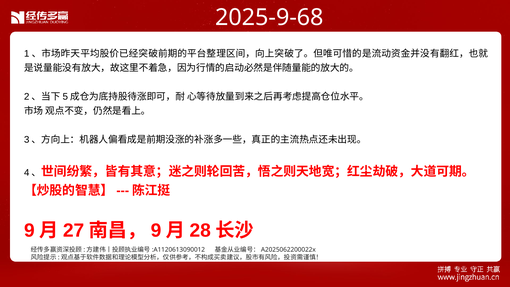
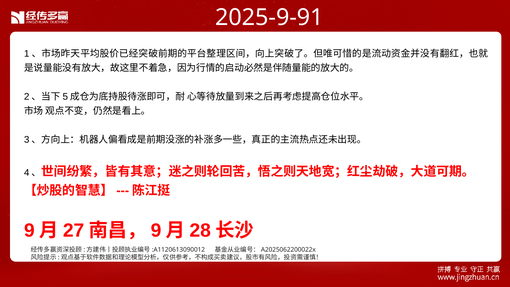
2025-9-68: 2025-9-68 -> 2025-9-91
